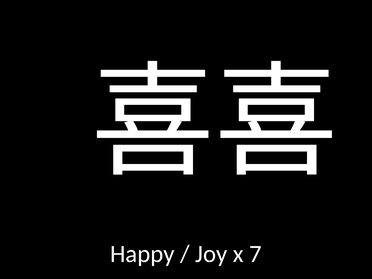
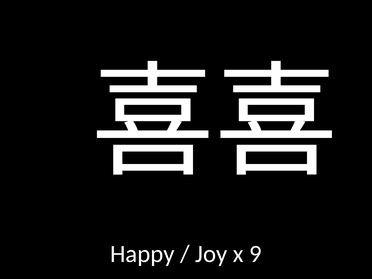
7: 7 -> 9
